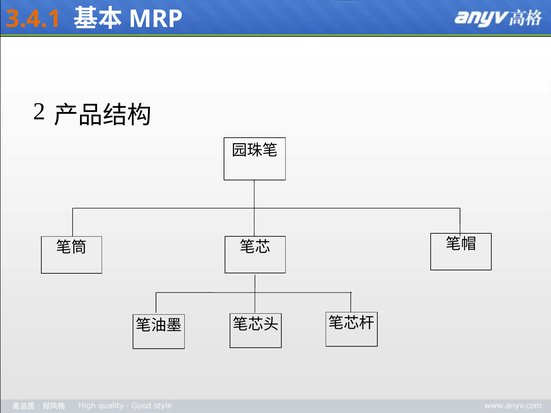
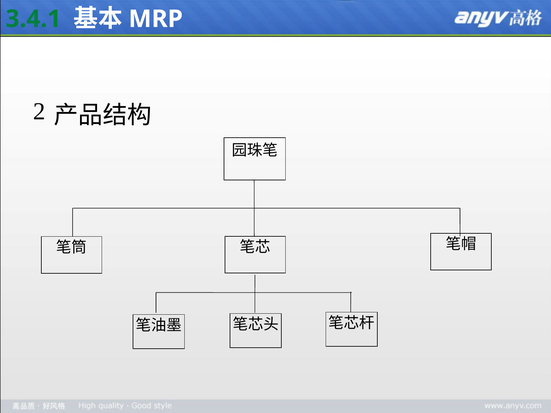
3.4.1 colour: orange -> green
